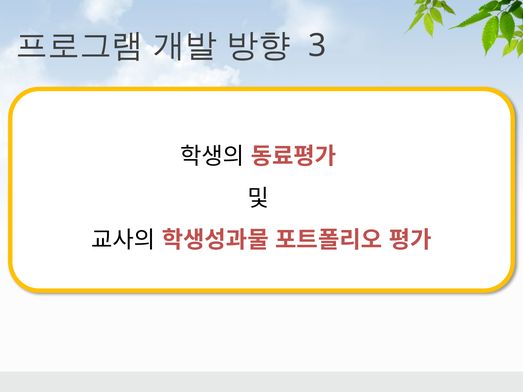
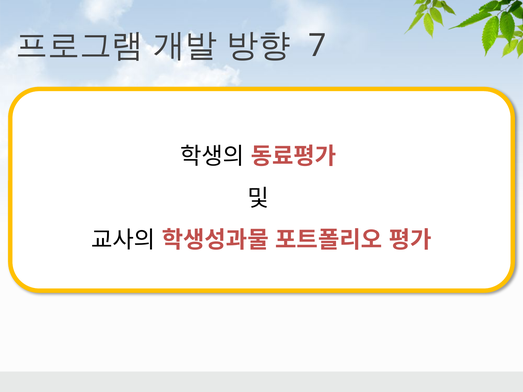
3: 3 -> 7
